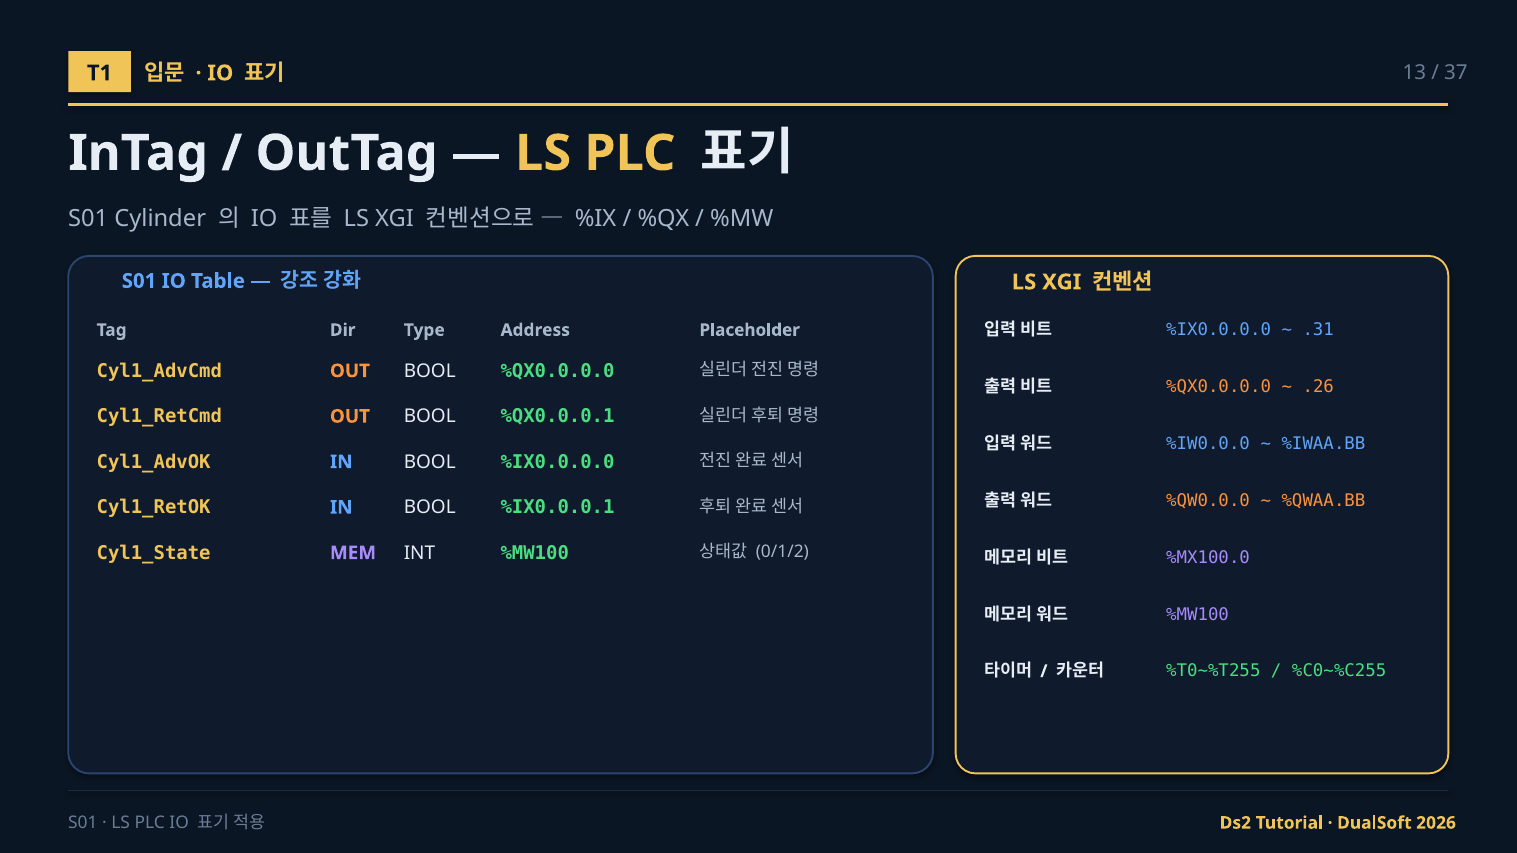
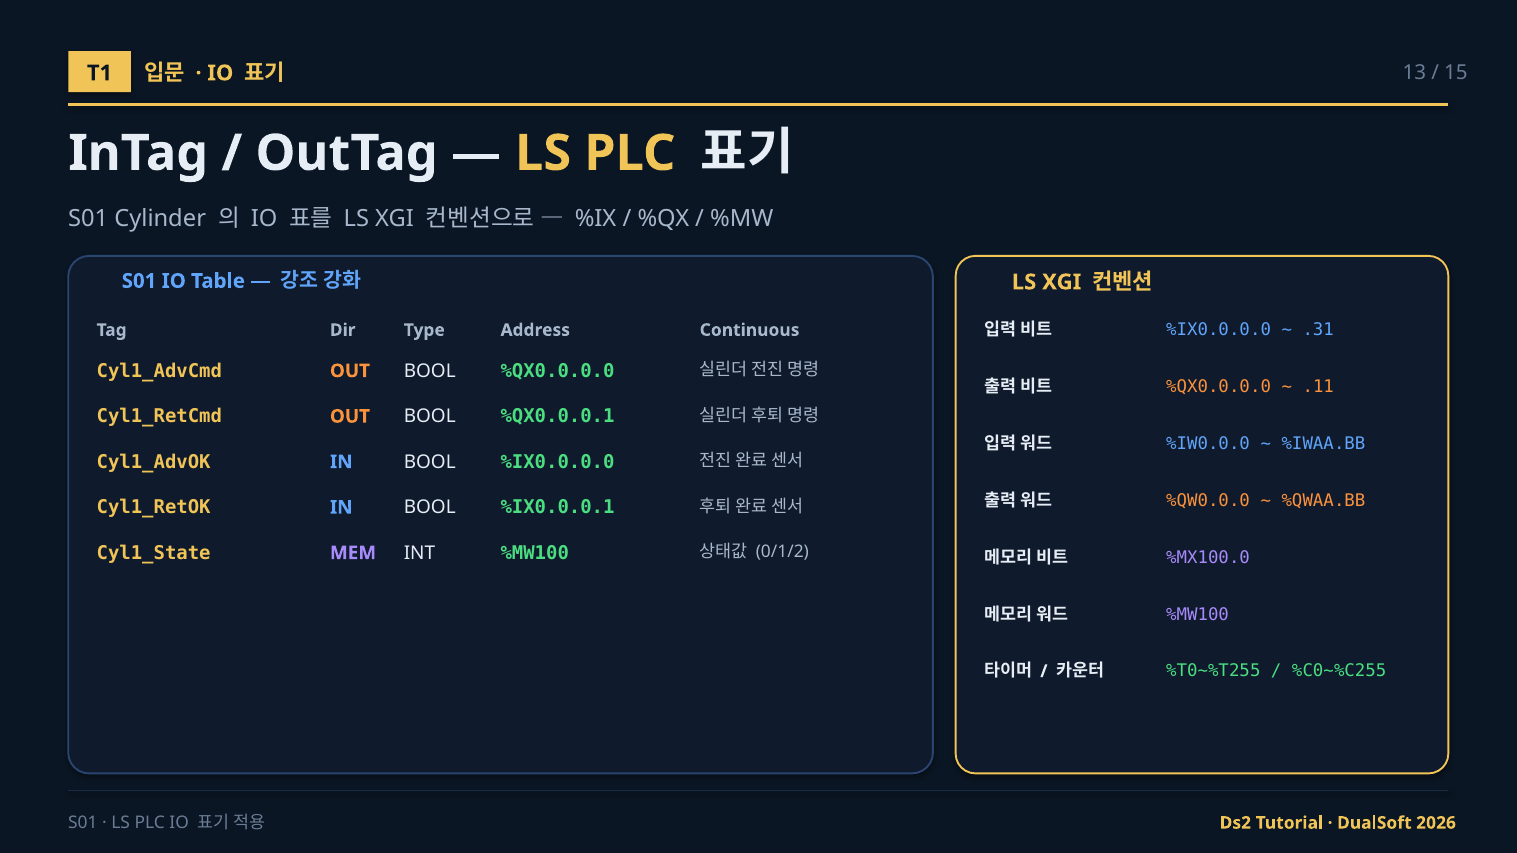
37: 37 -> 15
Placeholder: Placeholder -> Continuous
.26: .26 -> .11
